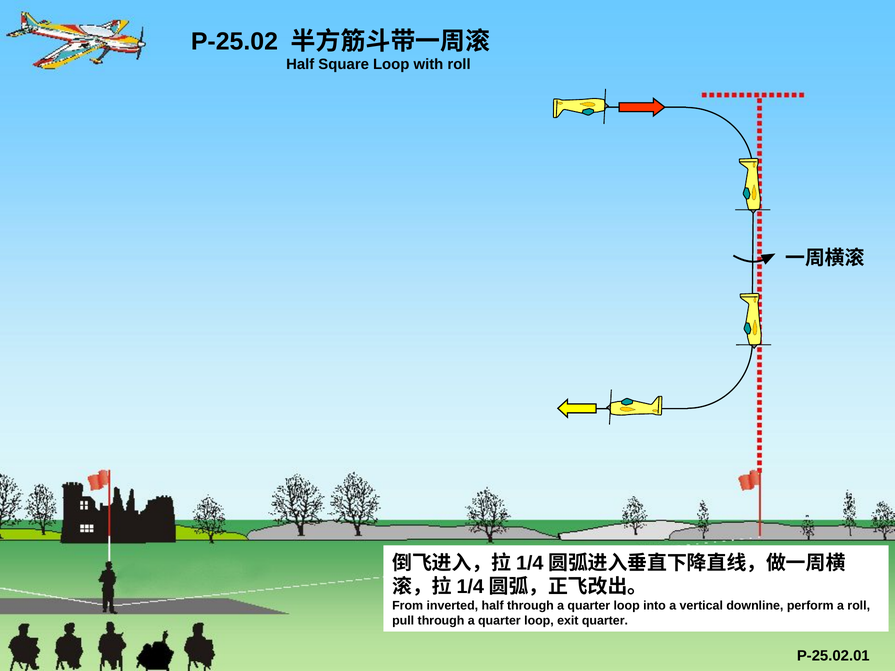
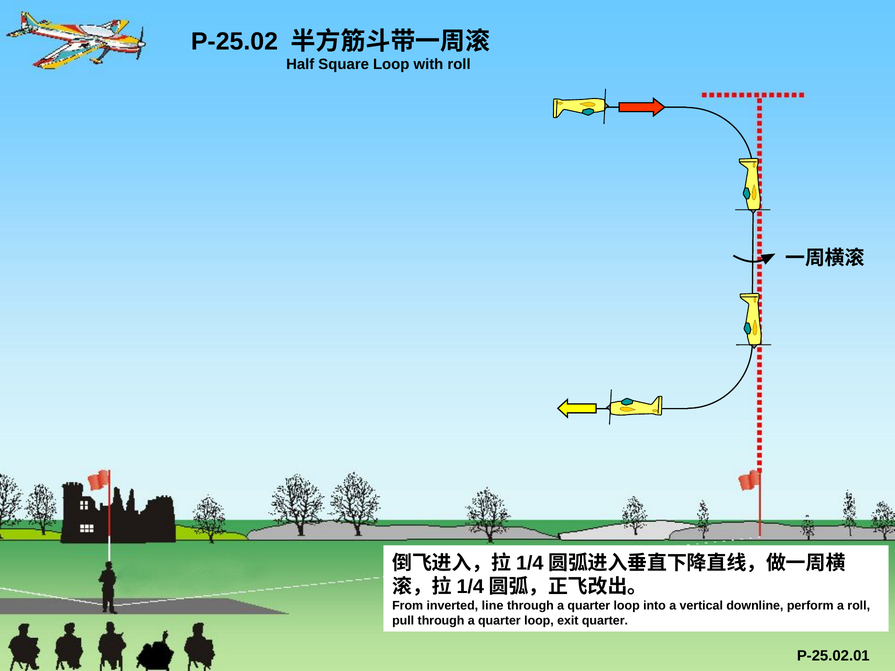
inverted half: half -> line
